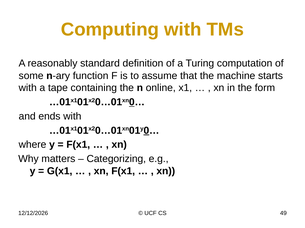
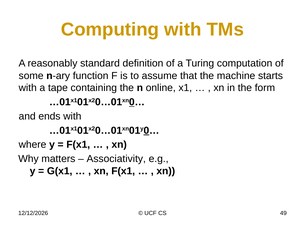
Categorizing: Categorizing -> Associativity
